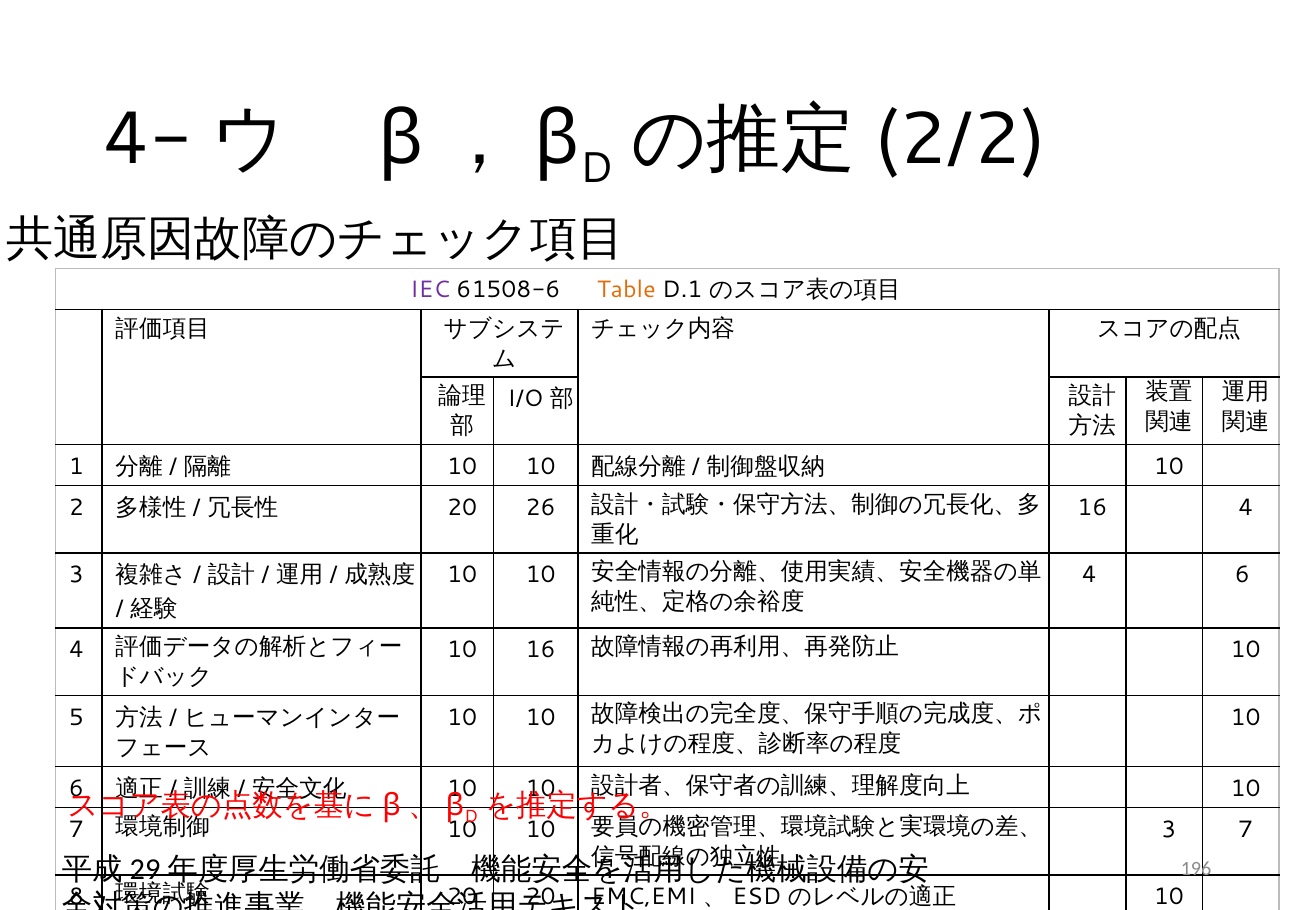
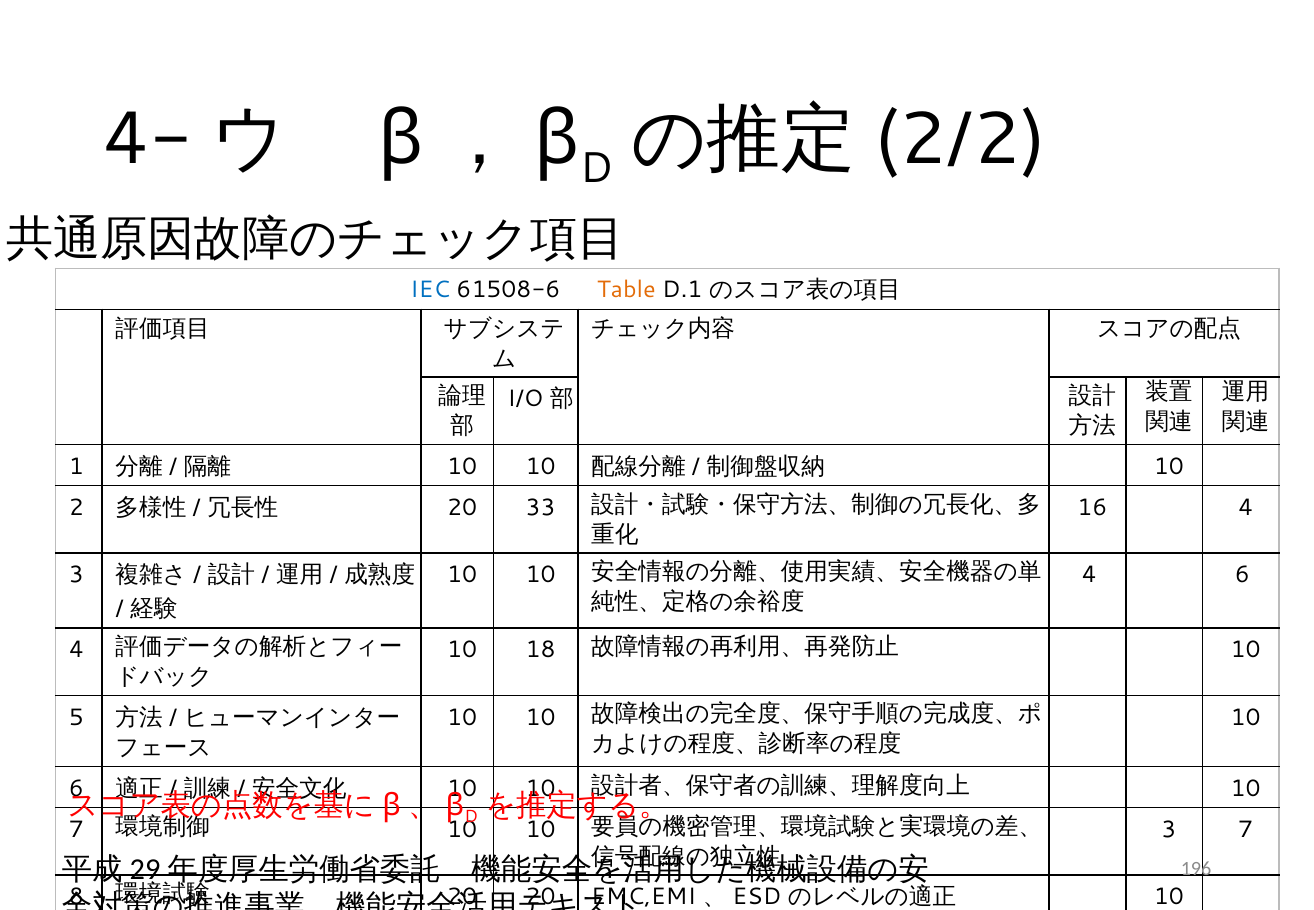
IEC colour: purple -> blue
26: 26 -> 33
10 16: 16 -> 18
